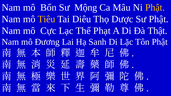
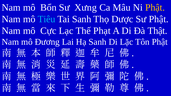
Mộng: Mộng -> Xưng
Tiêu colour: yellow -> light blue
Tai Diêu: Diêu -> Sanh
